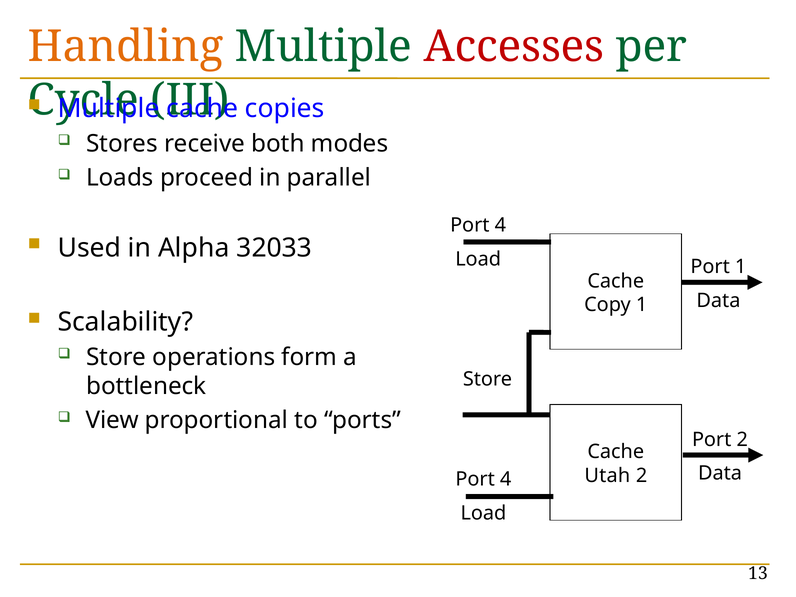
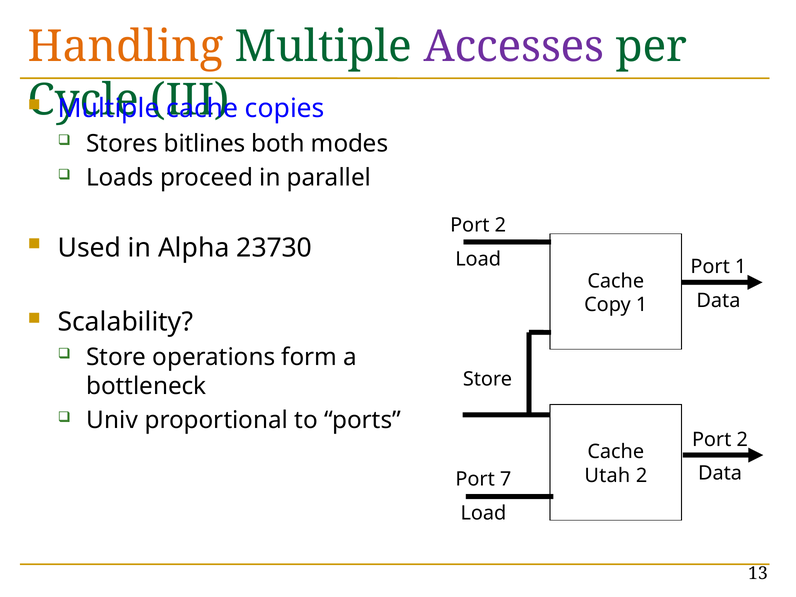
Accesses colour: red -> purple
receive: receive -> bitlines
4 at (500, 225): 4 -> 2
32033: 32033 -> 23730
View: View -> Univ
4 at (506, 479): 4 -> 7
